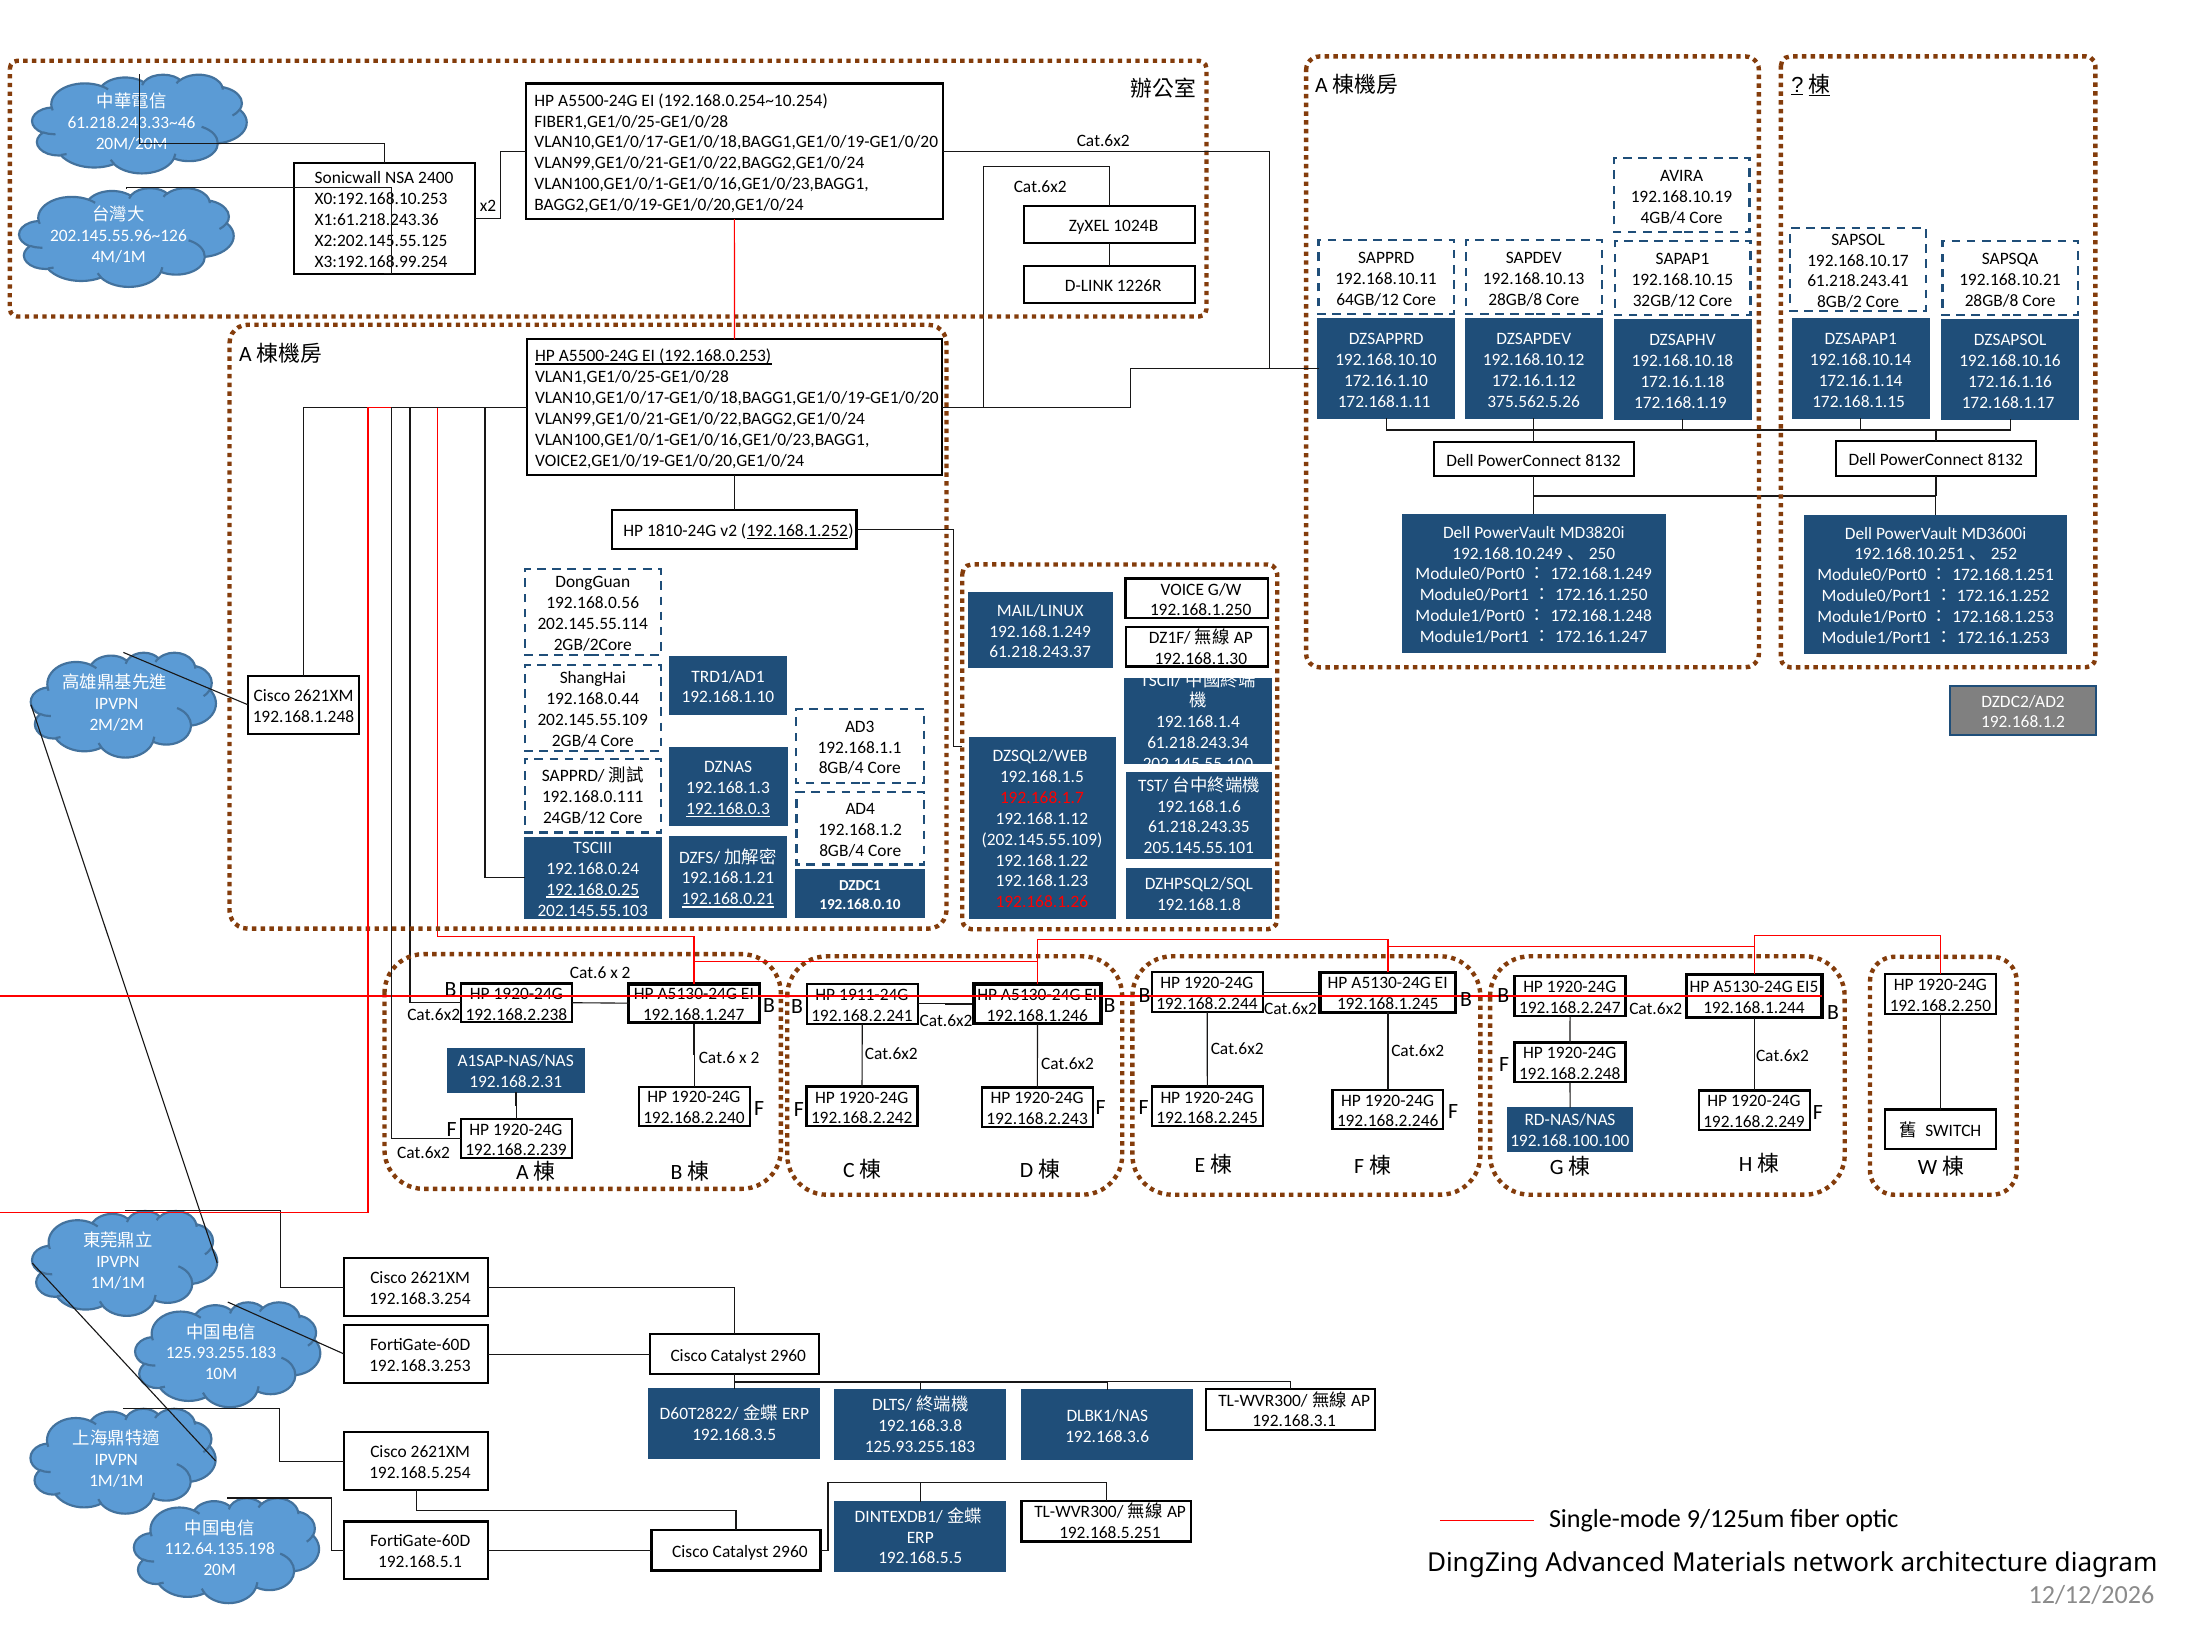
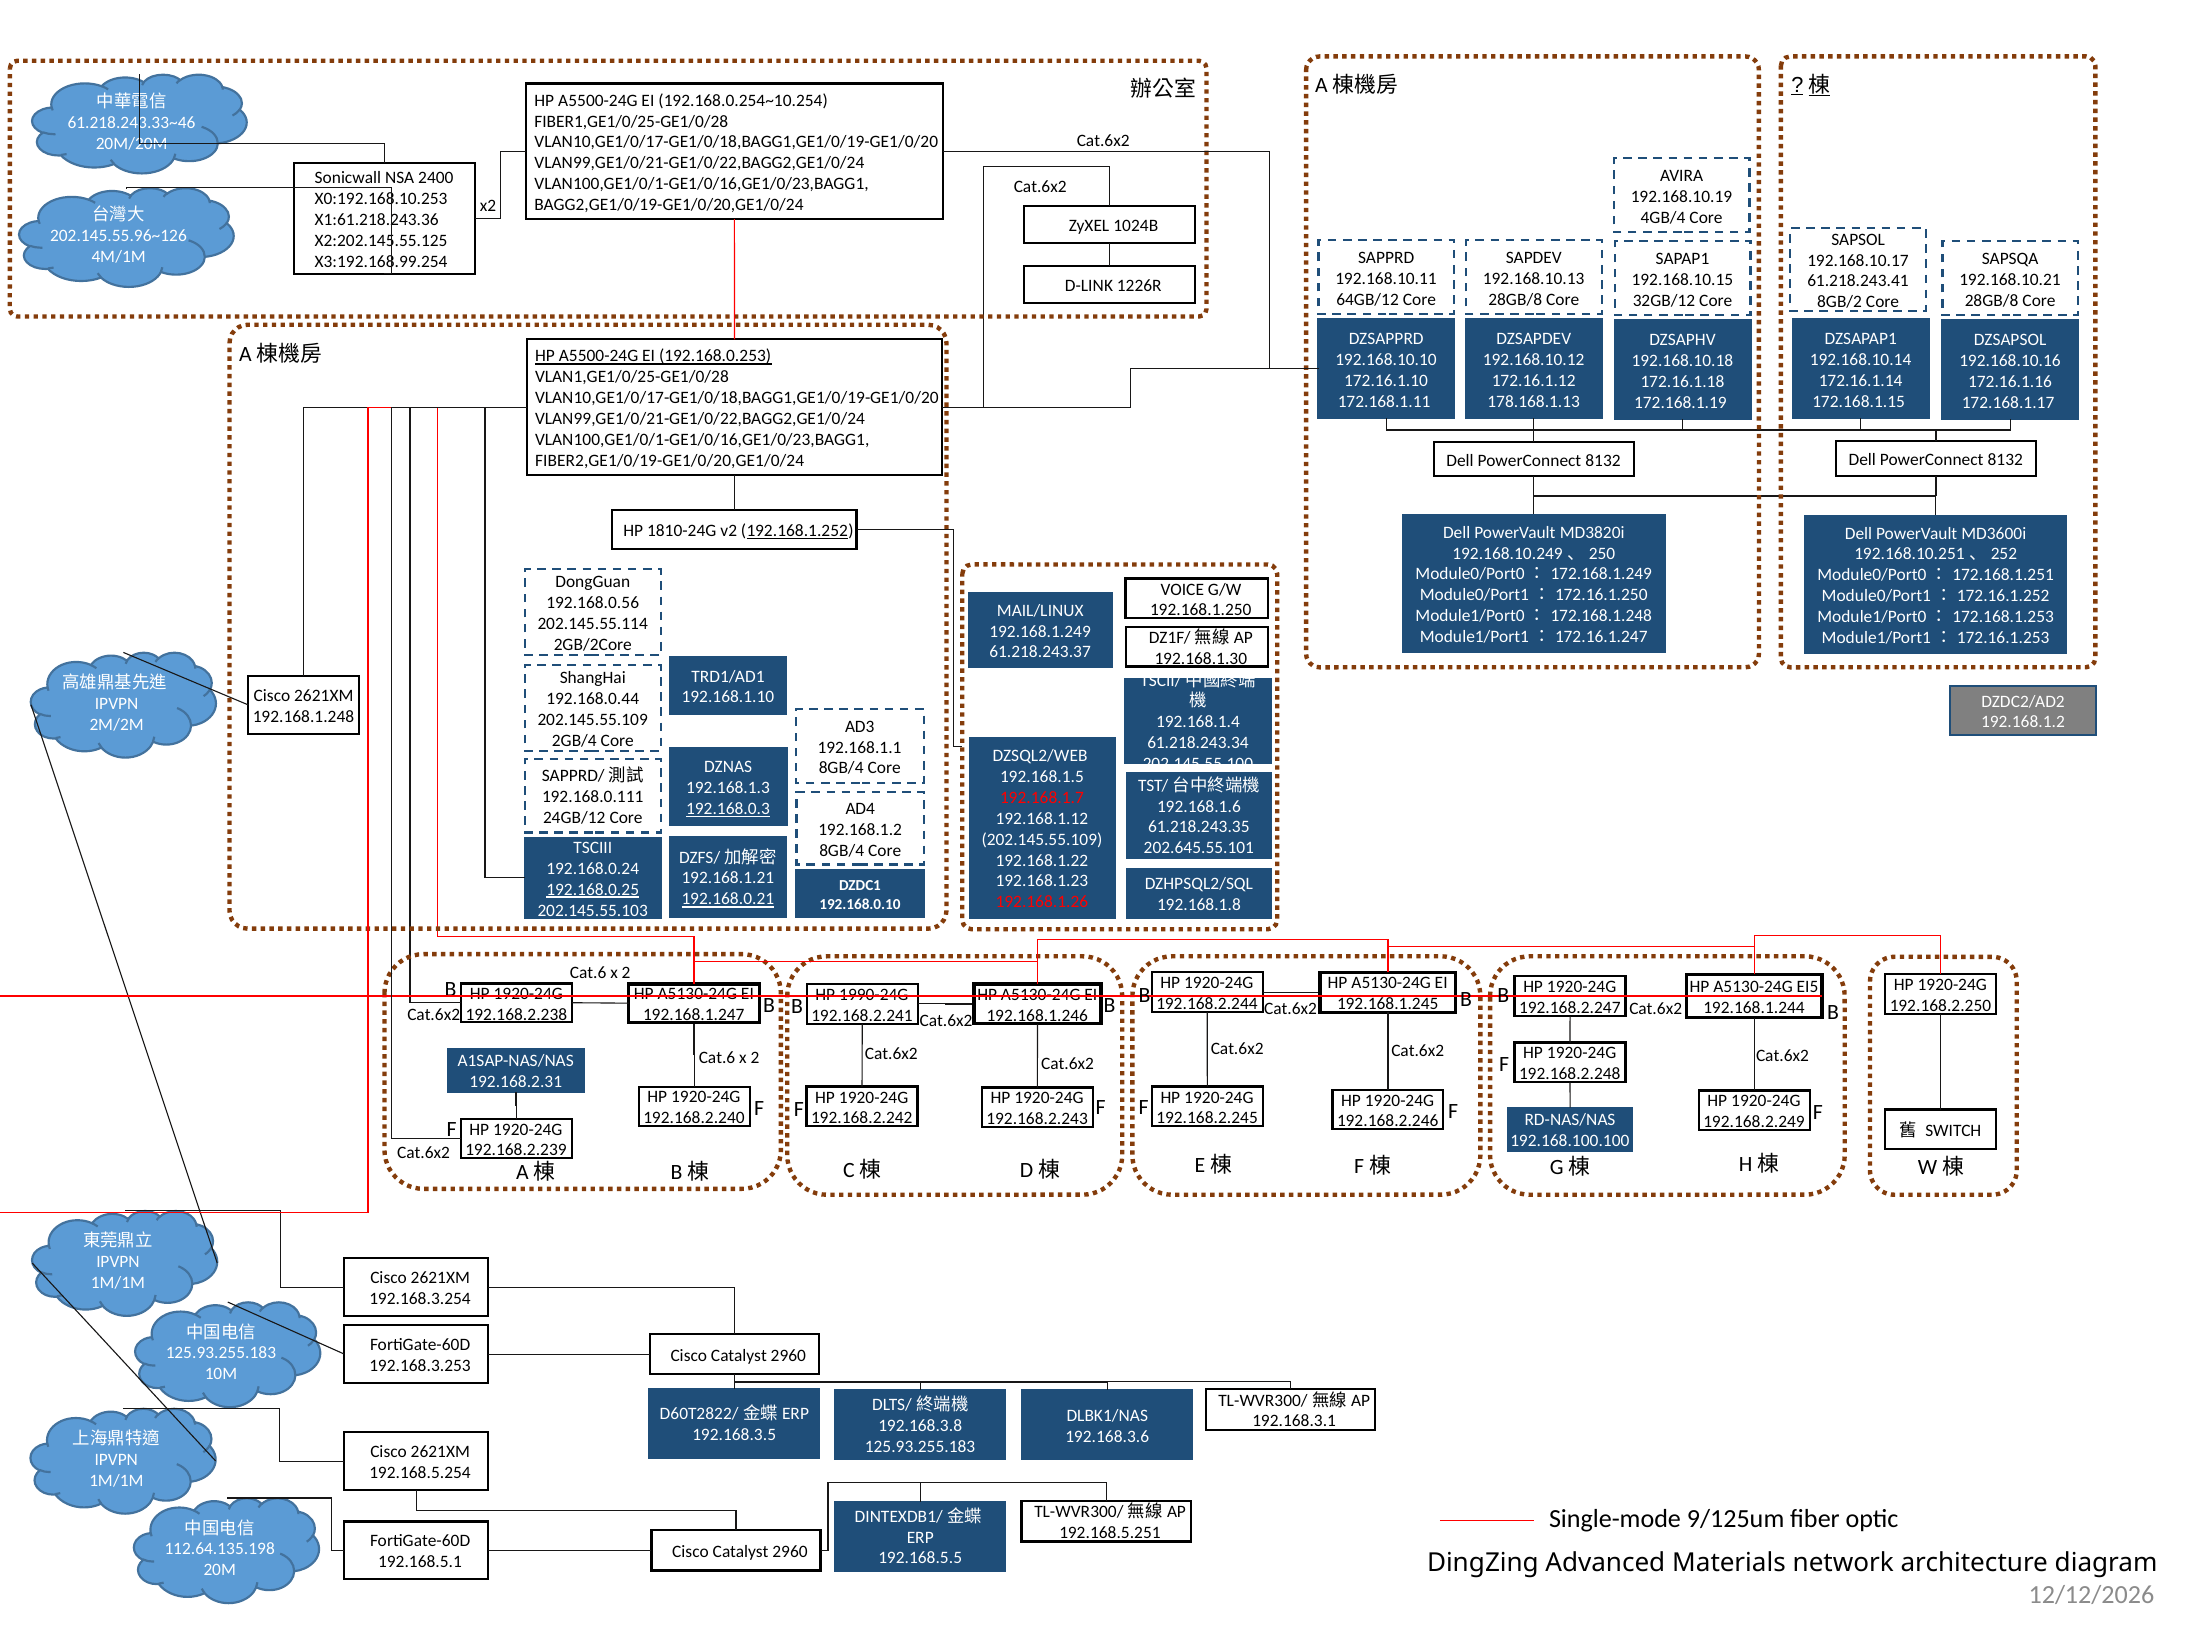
375.562.5.26: 375.562.5.26 -> 178.168.1.13
VOICE2,GE1/0/19-GE1/0/20,GE1/0/24: VOICE2,GE1/0/19-GE1/0/20,GE1/0/24 -> FIBER2,GE1/0/19-GE1/0/20,GE1/0/24
205.145.55.101: 205.145.55.101 -> 202.645.55.101
1911-24G: 1911-24G -> 1990-24G
